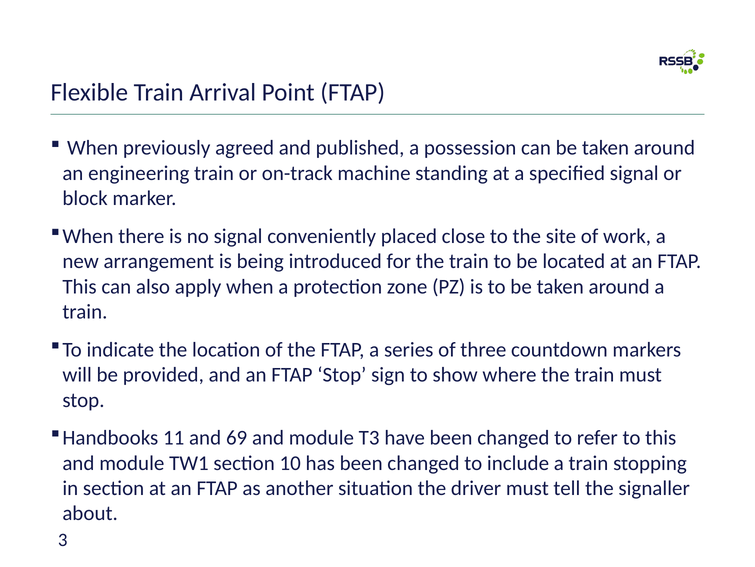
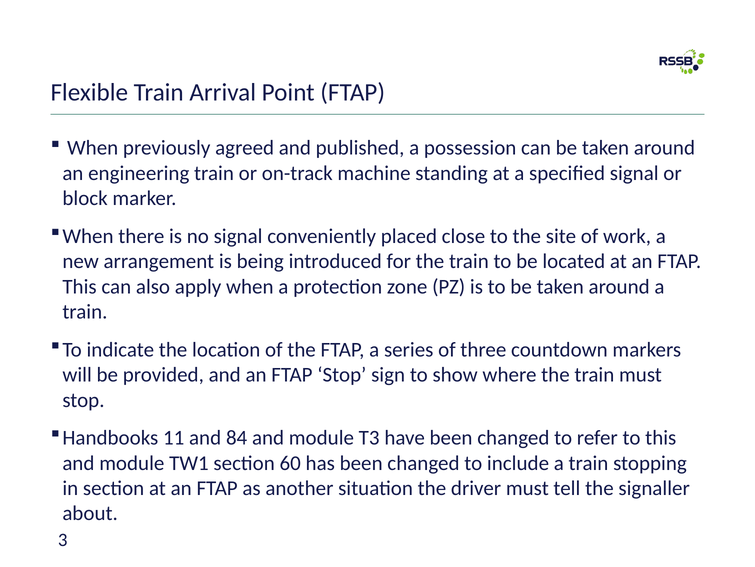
69: 69 -> 84
10: 10 -> 60
